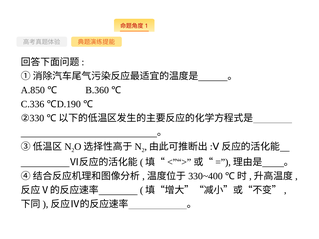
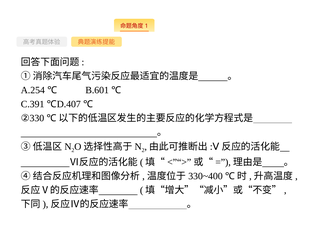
A.850: A.850 -> A.254
B.360: B.360 -> B.601
C.336: C.336 -> C.391
D.190: D.190 -> D.407
